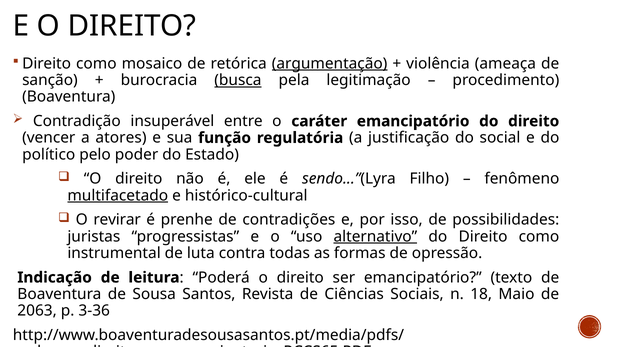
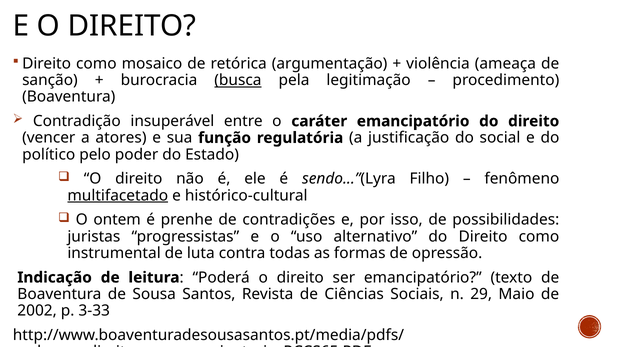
argumentação underline: present -> none
revirar: revirar -> ontem
alternativo underline: present -> none
18: 18 -> 29
2063: 2063 -> 2002
3-36: 3-36 -> 3-33
